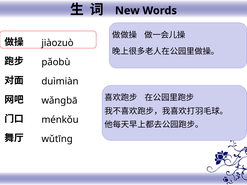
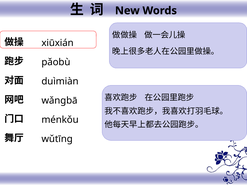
jiàozuò: jiàozuò -> xiūxián
